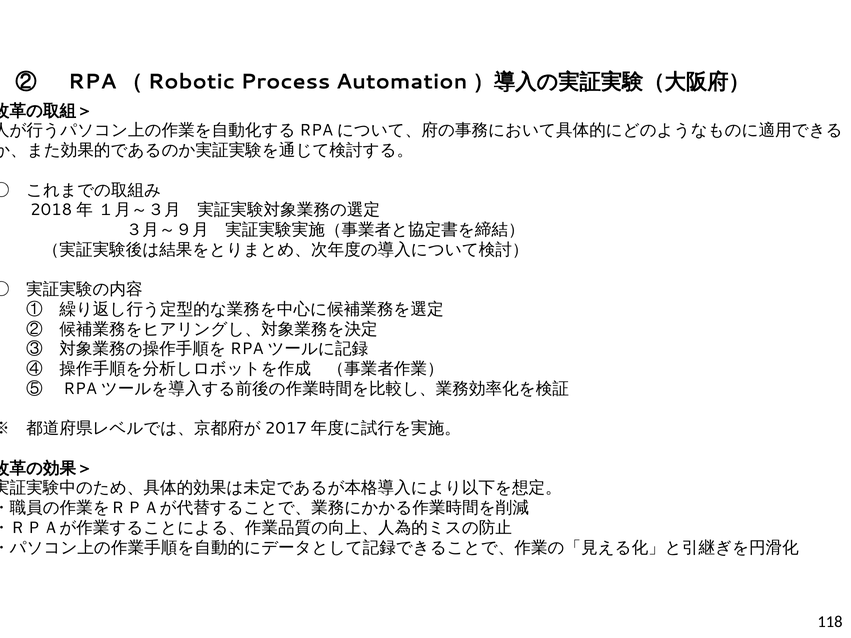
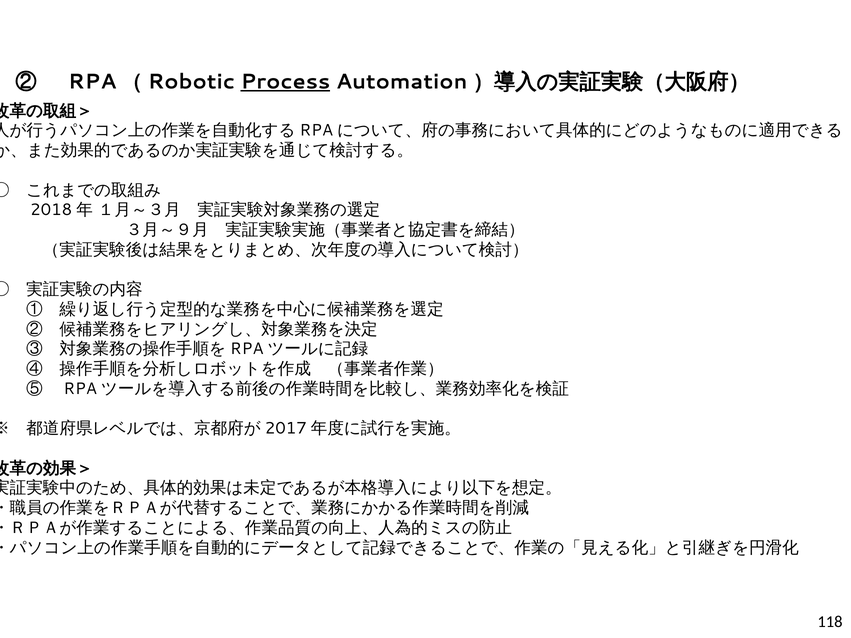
Process underline: none -> present
